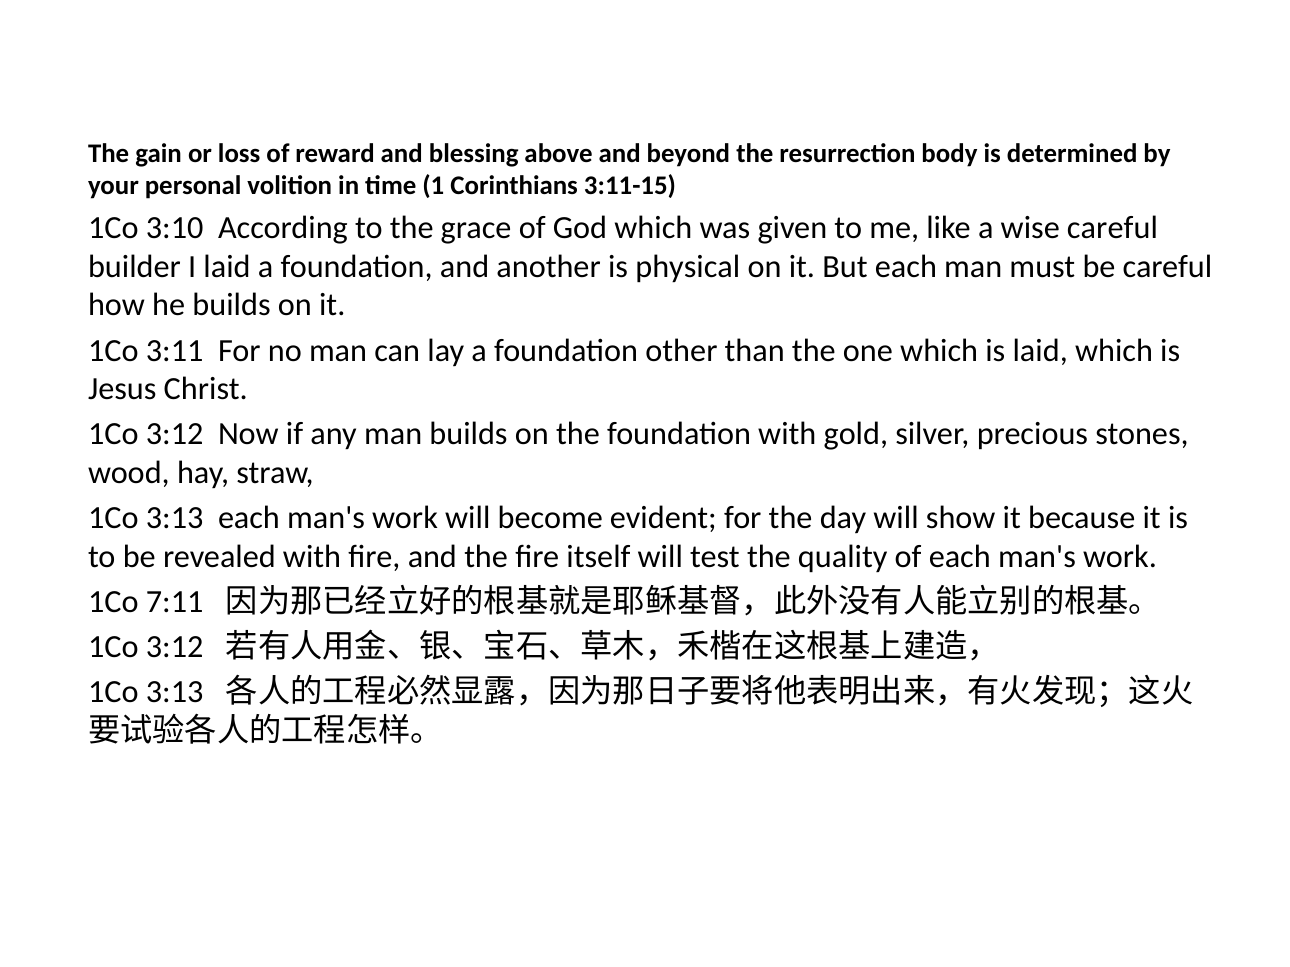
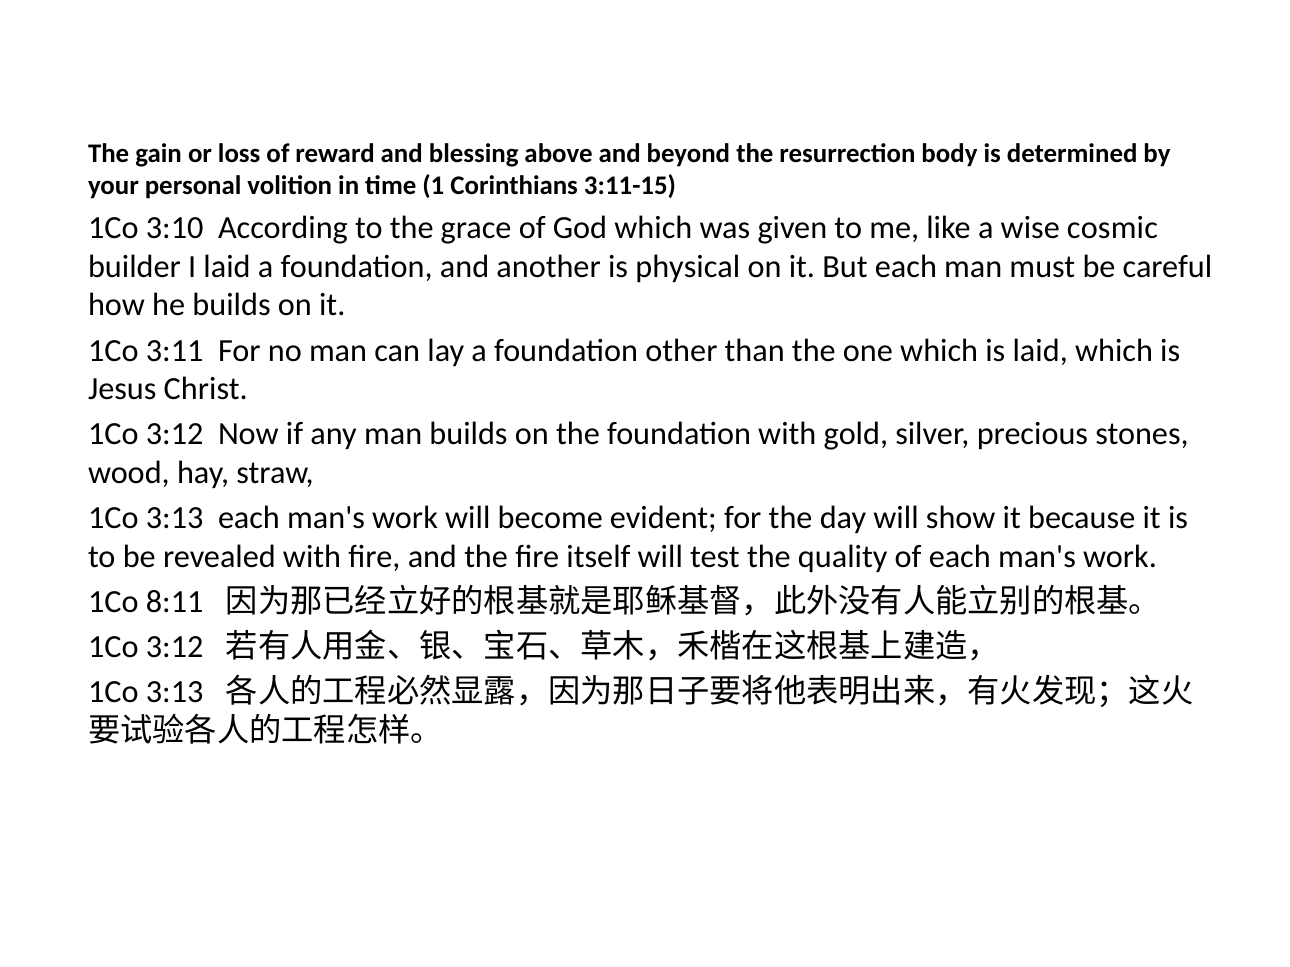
wise careful: careful -> cosmic
7:11: 7:11 -> 8:11
